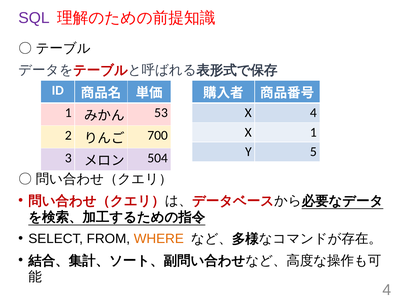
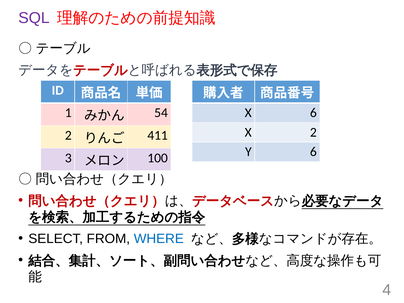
53: 53 -> 54
X 4: 4 -> 6
X 1: 1 -> 2
700: 700 -> 411
Y 5: 5 -> 6
504: 504 -> 100
WHERE colour: orange -> blue
